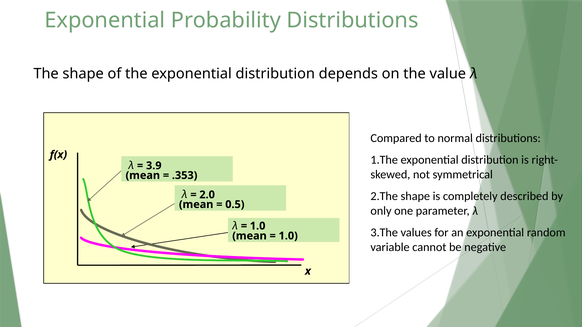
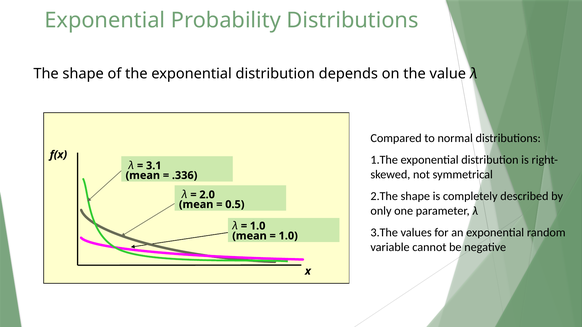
3.9: 3.9 -> 3.1
.353: .353 -> .336
